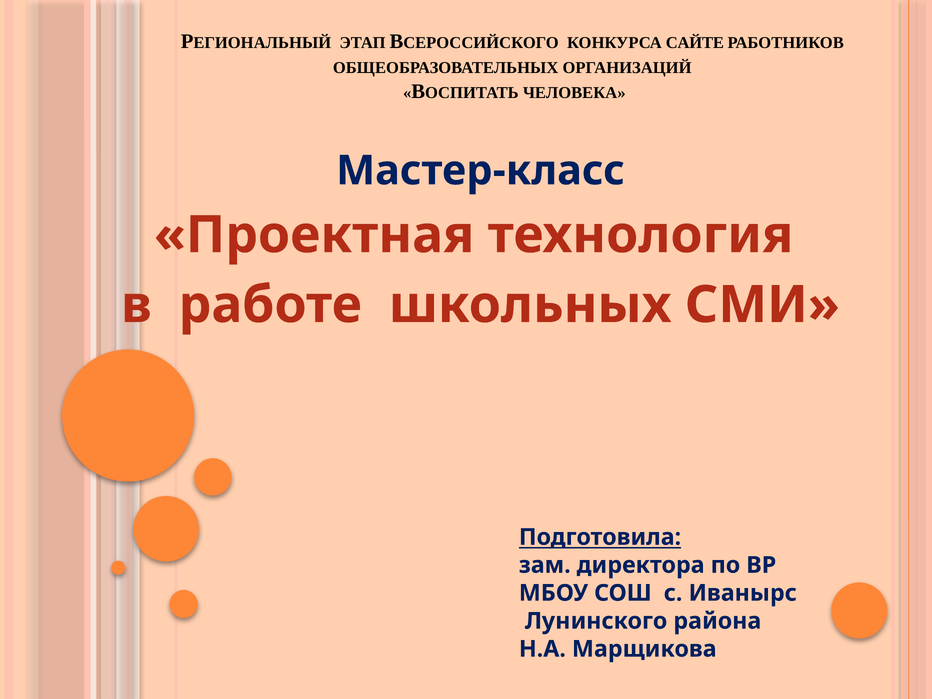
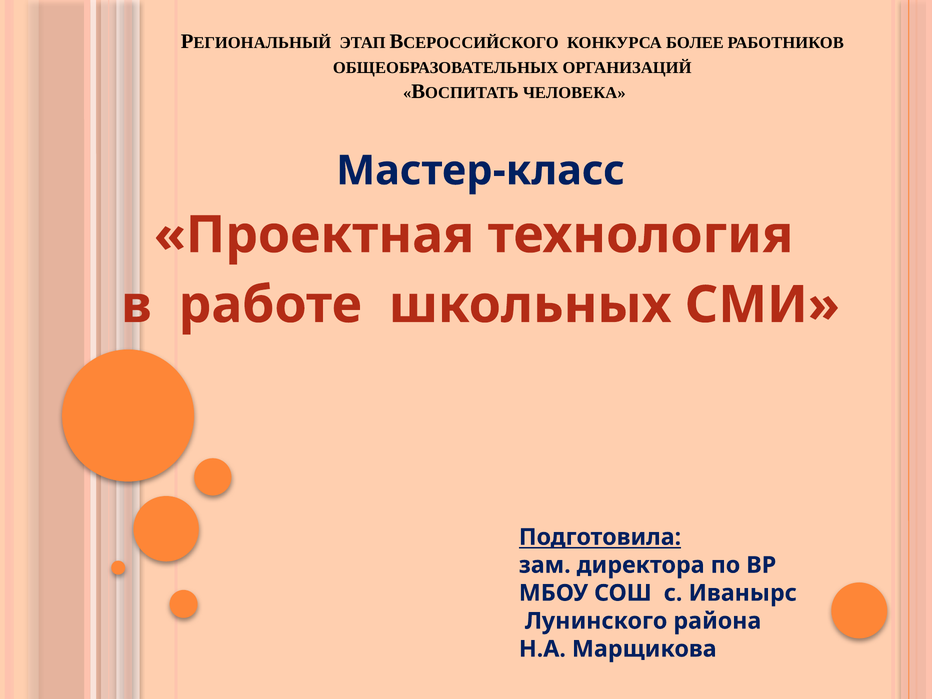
САЙТЕ: САЙТЕ -> БОЛЕЕ
